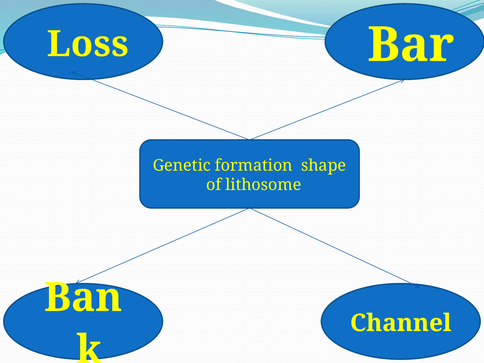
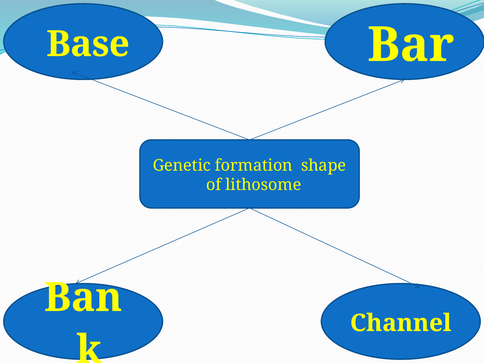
Loss: Loss -> Base
